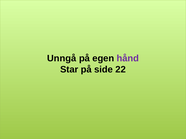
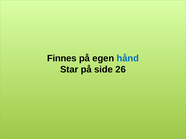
Unngå: Unngå -> Finnes
hånd colour: purple -> blue
22: 22 -> 26
